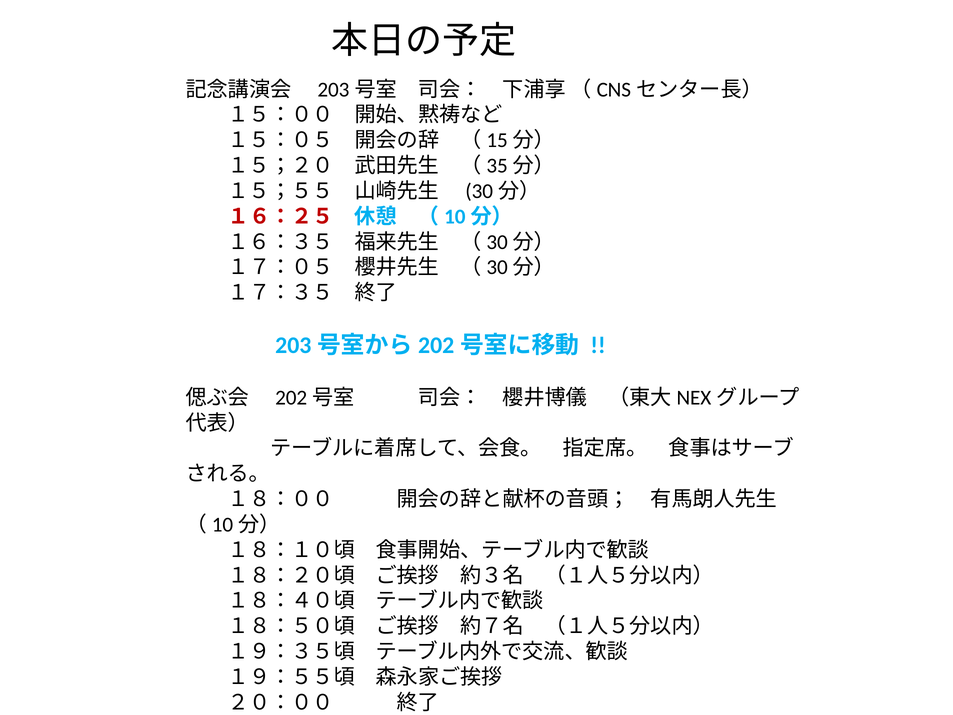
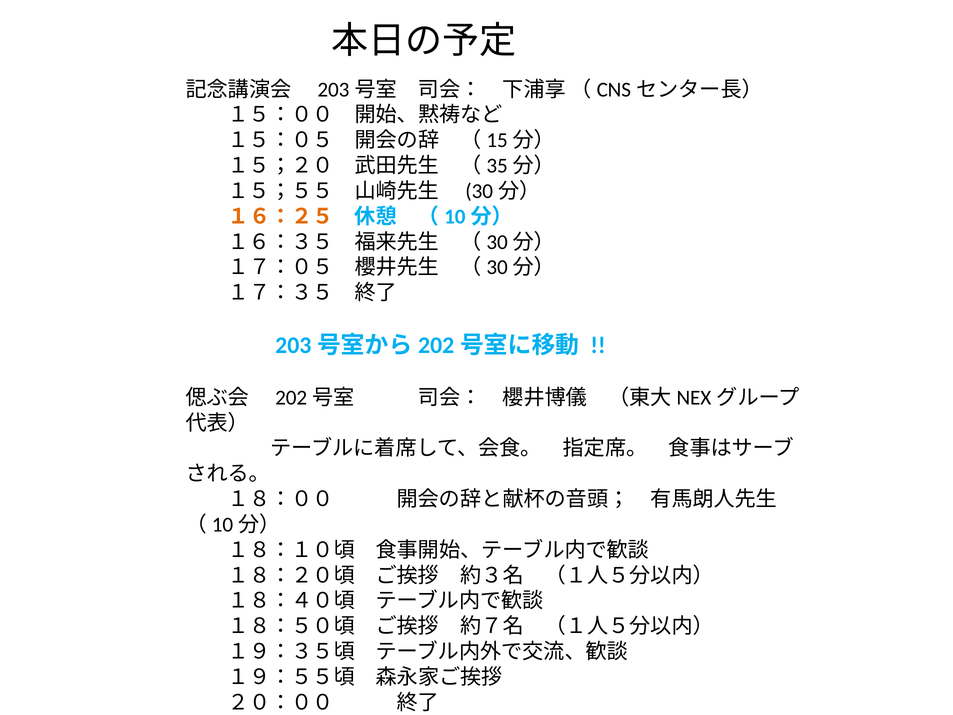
１６：２５ colour: red -> orange
